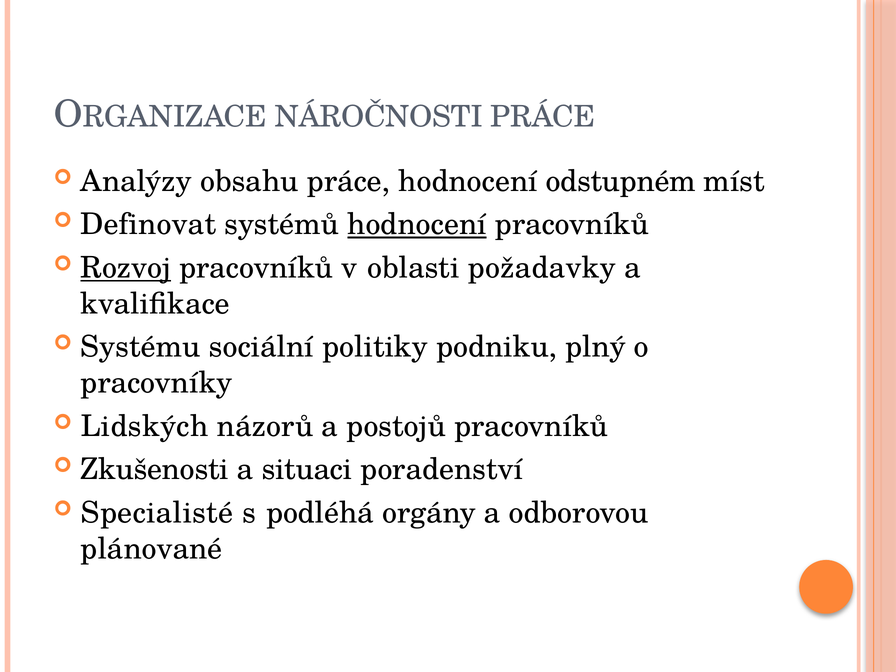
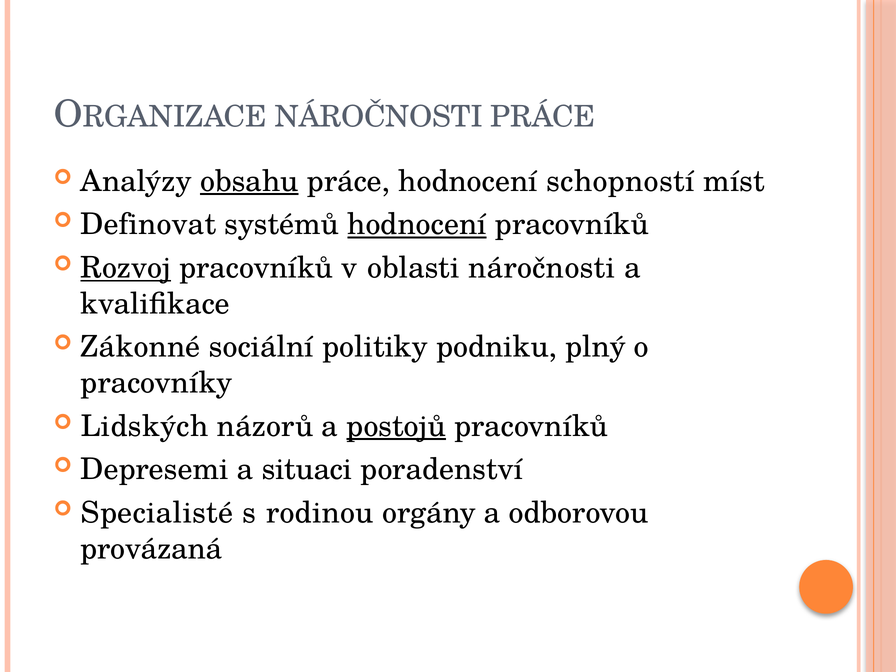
obsahu underline: none -> present
odstupném: odstupném -> schopností
oblasti požadavky: požadavky -> náročnosti
Systému: Systému -> Zákonné
postojů underline: none -> present
Zkušenosti: Zkušenosti -> Depresemi
podléhá: podléhá -> rodinou
plánované: plánované -> provázaná
